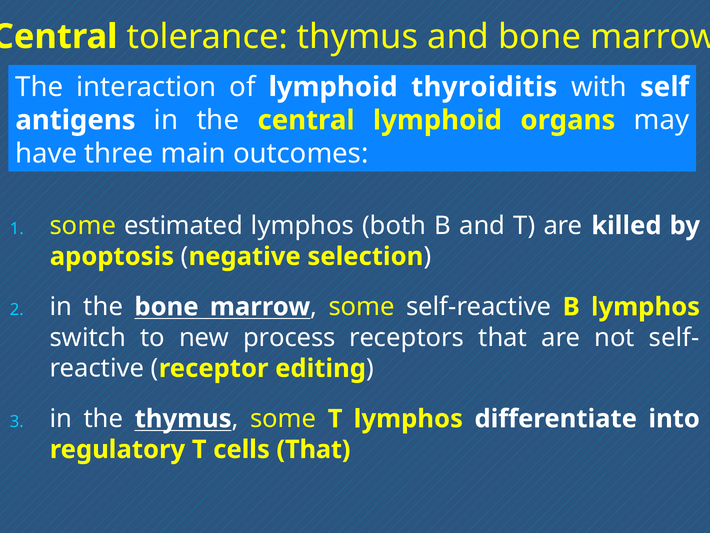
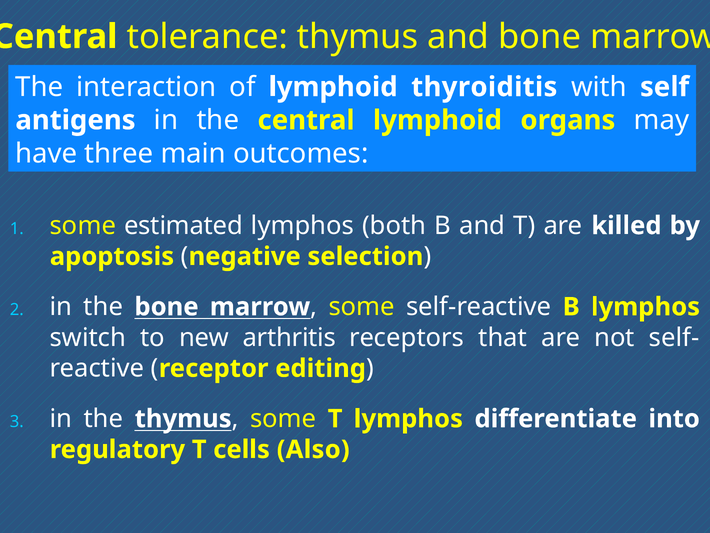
process: process -> arthritis
cells That: That -> Also
